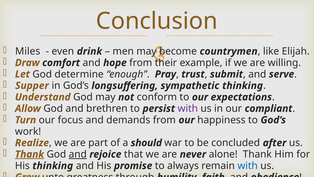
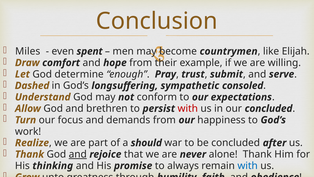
drink: drink -> spent
Supper: Supper -> Dashed
sympathetic thinking: thinking -> consoled
with at (188, 108) colour: purple -> red
our compliant: compliant -> concluded
Thank at (29, 154) underline: present -> none
